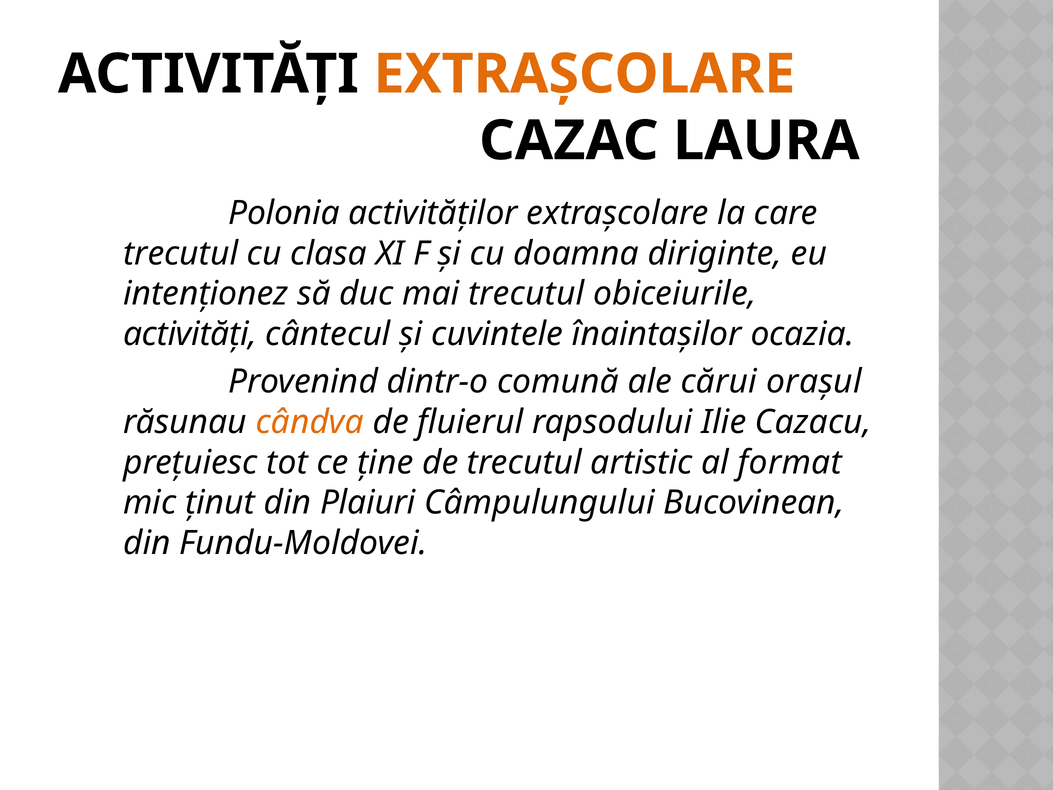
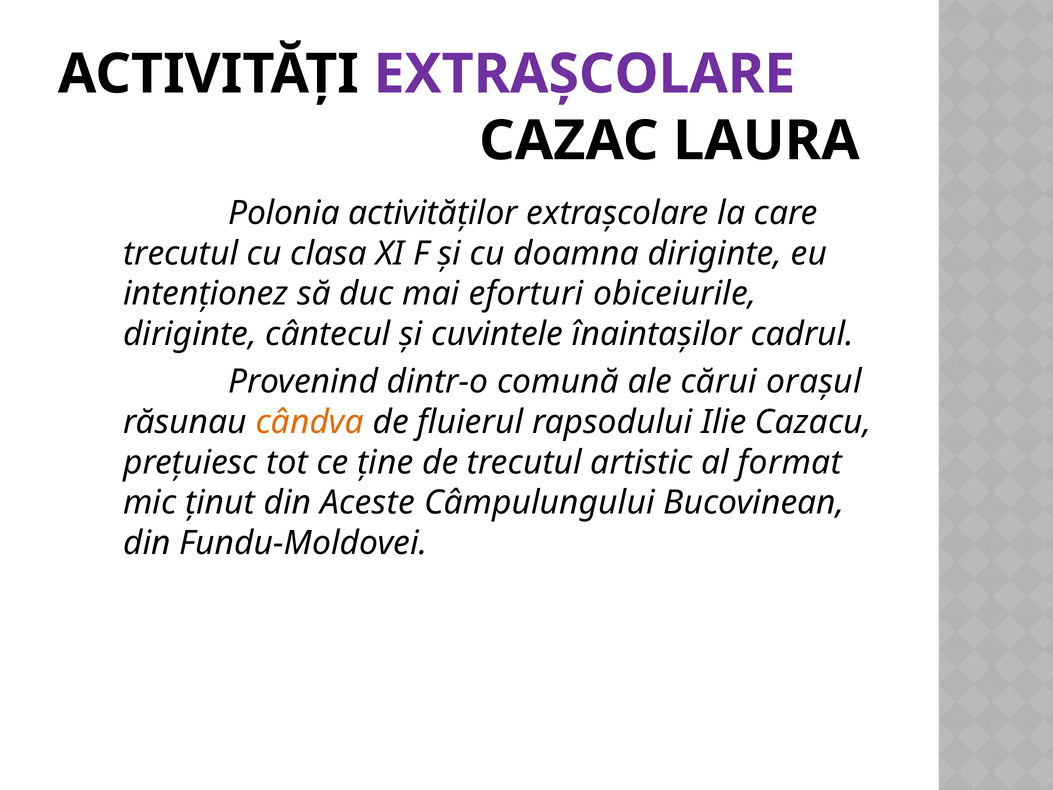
EXTRAŞCOLARE at (584, 74) colour: orange -> purple
mai trecutul: trecutul -> eforturi
activităţi at (190, 334): activităţi -> diriginte
ocazia: ocazia -> cadrul
Plaiuri: Plaiuri -> Aceste
